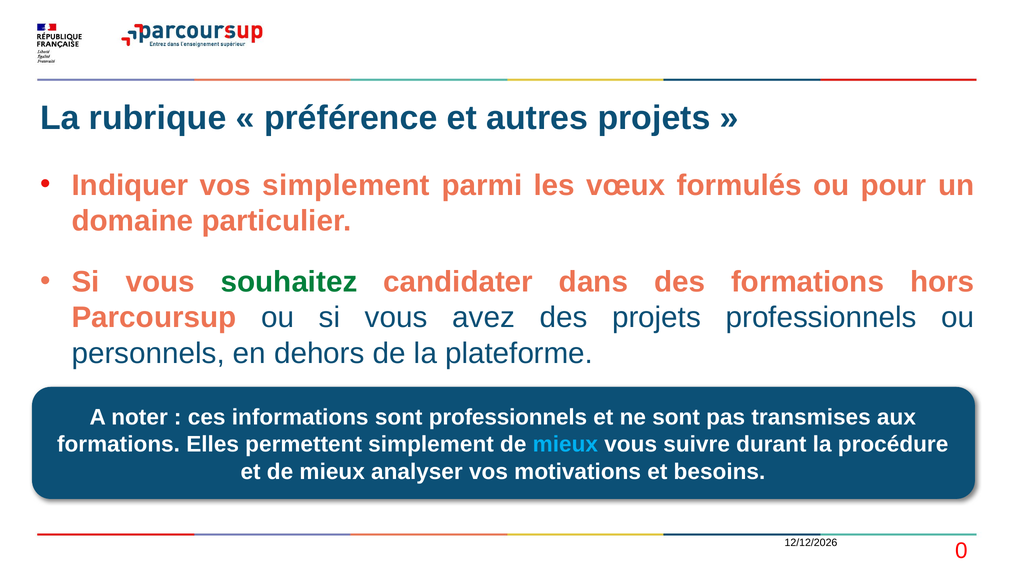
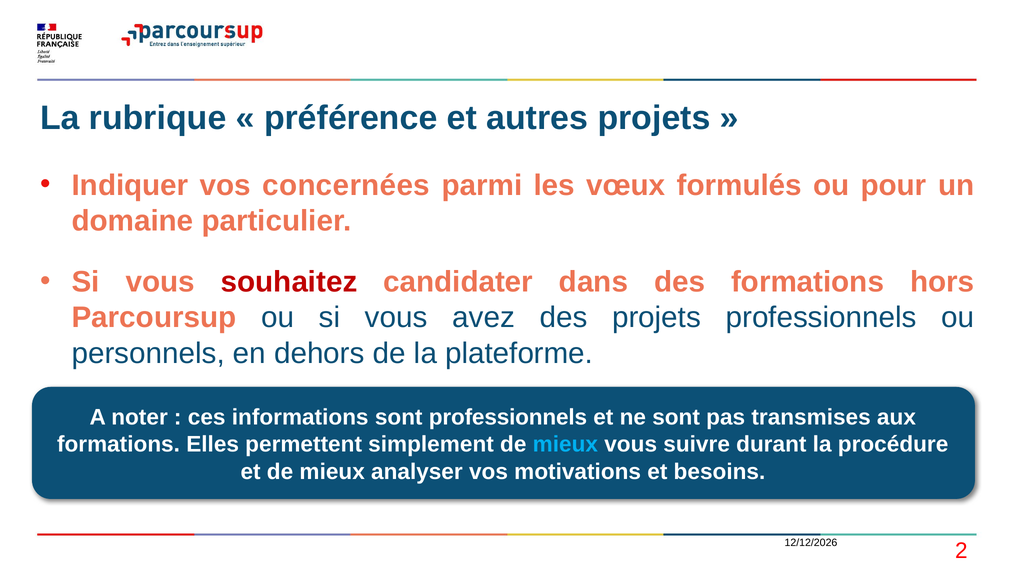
vos simplement: simplement -> concernées
souhaitez colour: green -> red
0: 0 -> 2
